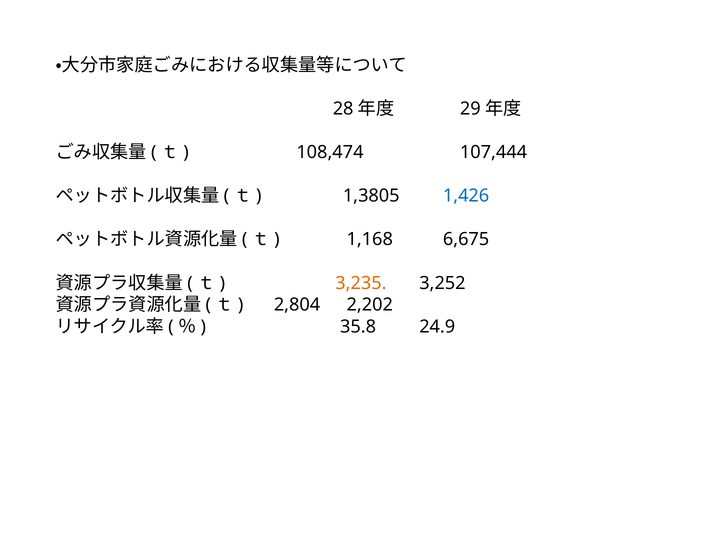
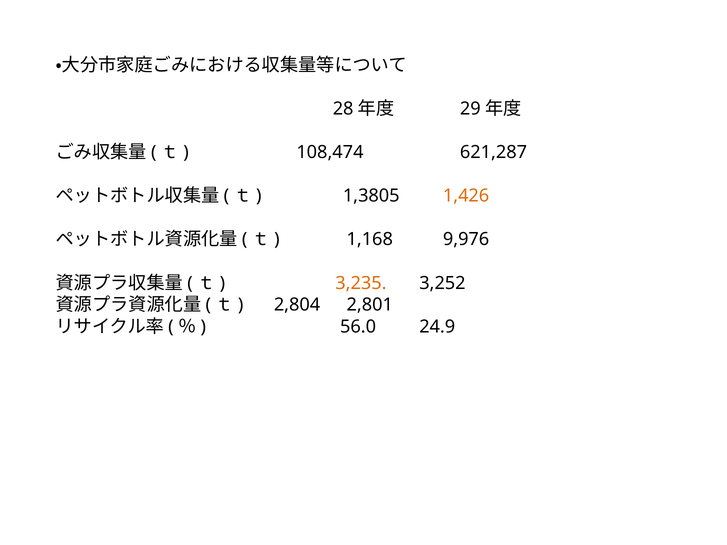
107,444: 107,444 -> 621,287
1,426 colour: blue -> orange
6,675: 6,675 -> 9,976
2,202: 2,202 -> 2,801
35.8: 35.8 -> 56.0
